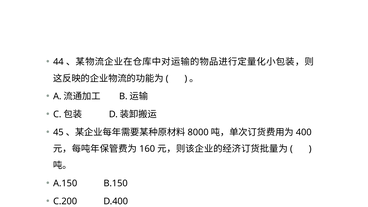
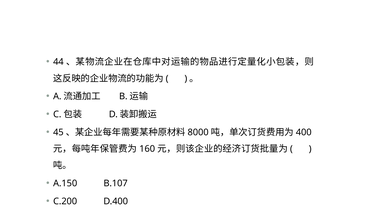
B.150: B.150 -> B.107
